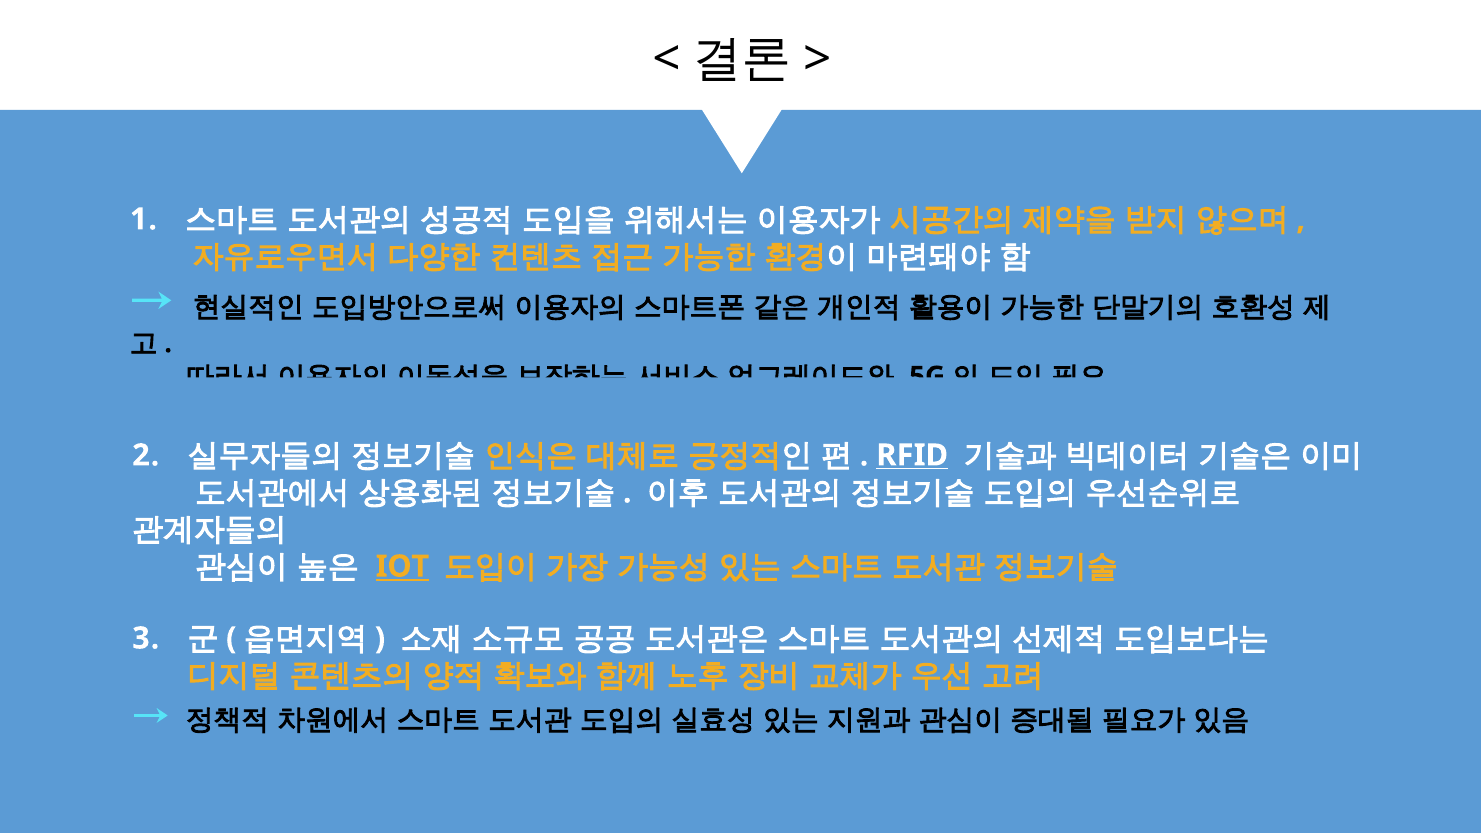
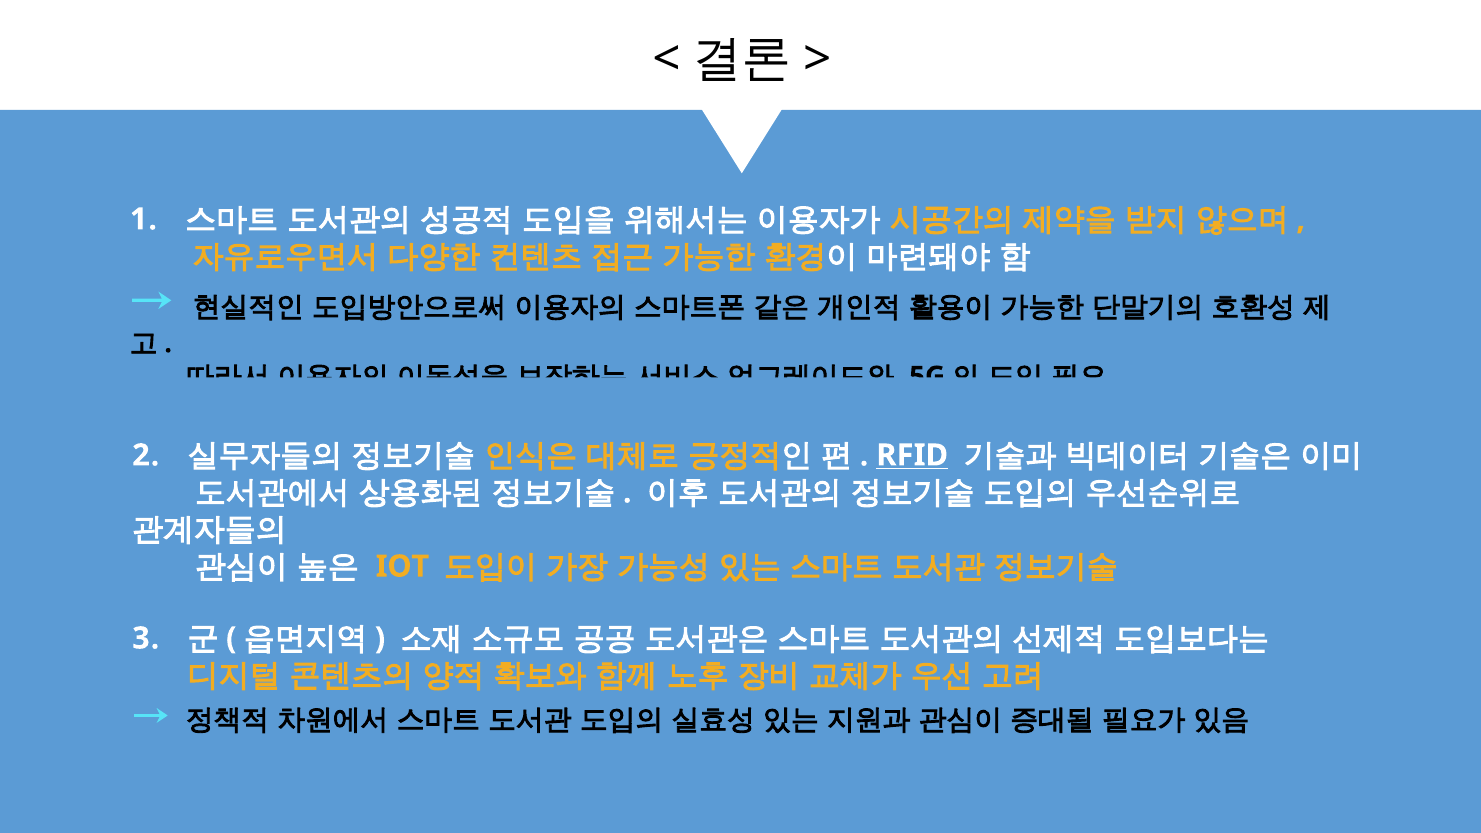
IOT underline: present -> none
